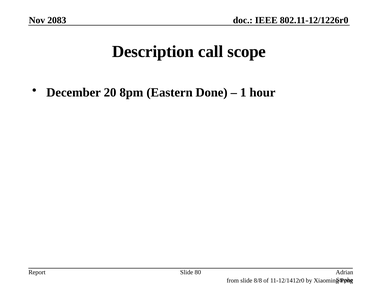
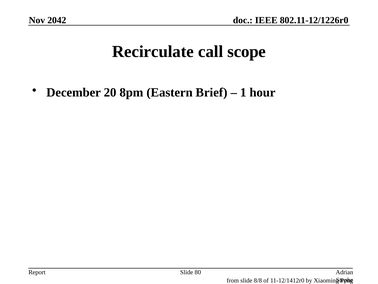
2083: 2083 -> 2042
Description: Description -> Recirculate
Done: Done -> Brief
